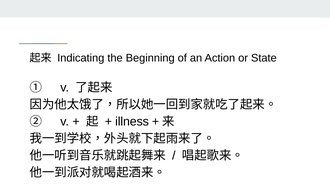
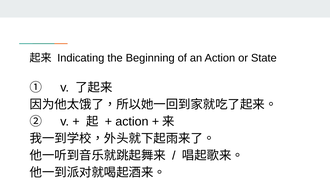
illness at (132, 122): illness -> action
